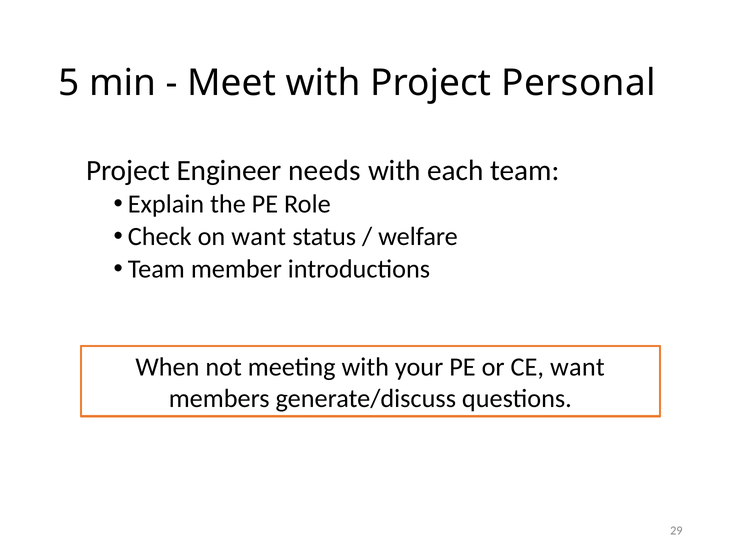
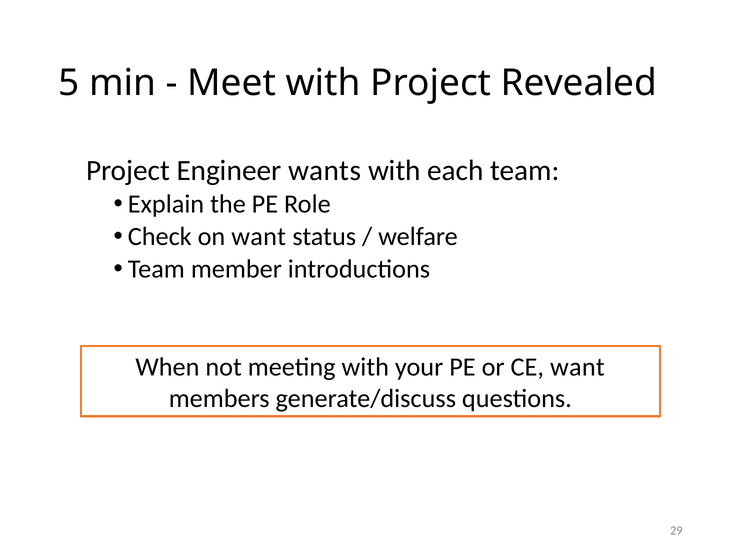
Personal: Personal -> Revealed
needs: needs -> wants
